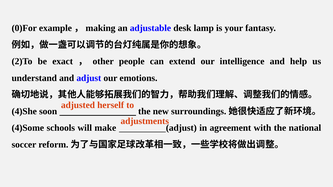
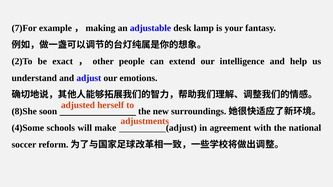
0)For: 0)For -> 7)For
4)She: 4)She -> 8)She
